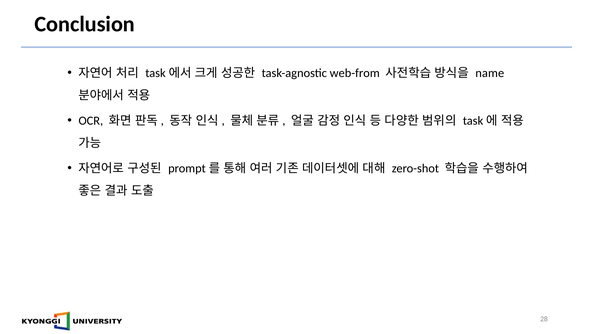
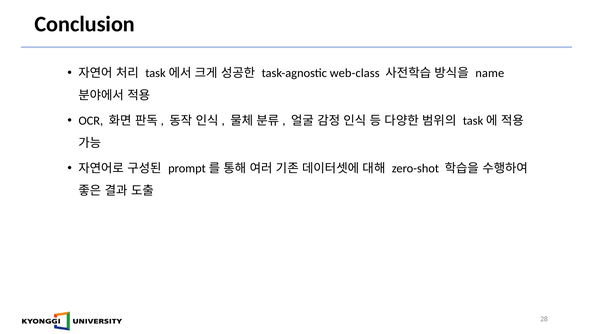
web-from: web-from -> web-class
